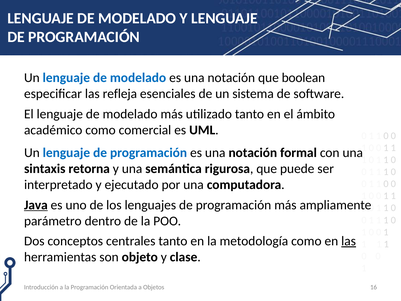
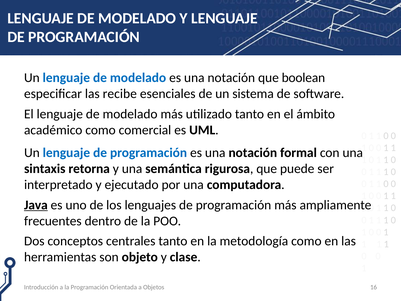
refleja: refleja -> recibe
parámetro: parámetro -> frecuentes
las at (349, 241) underline: present -> none
